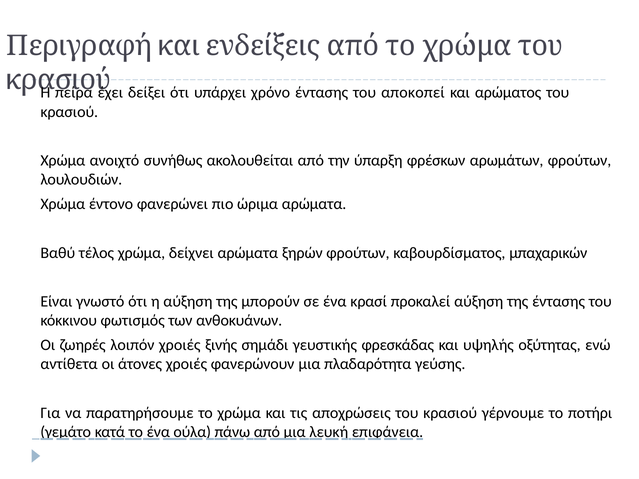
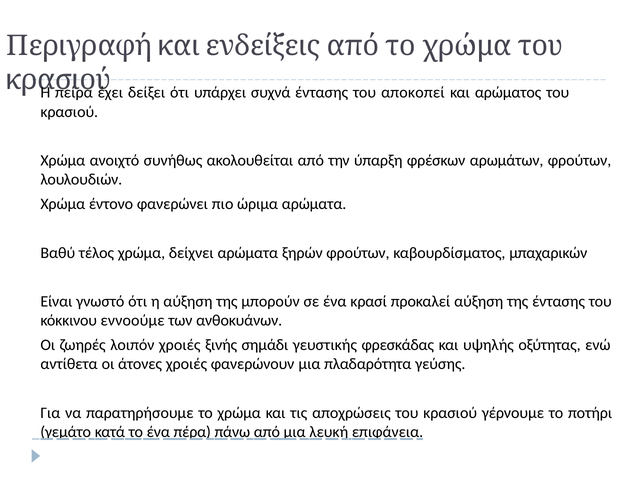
χρόνο: χρόνο -> συχνά
φωτισμός: φωτισμός -> εννοούμε
ούλα: ούλα -> πέρα
